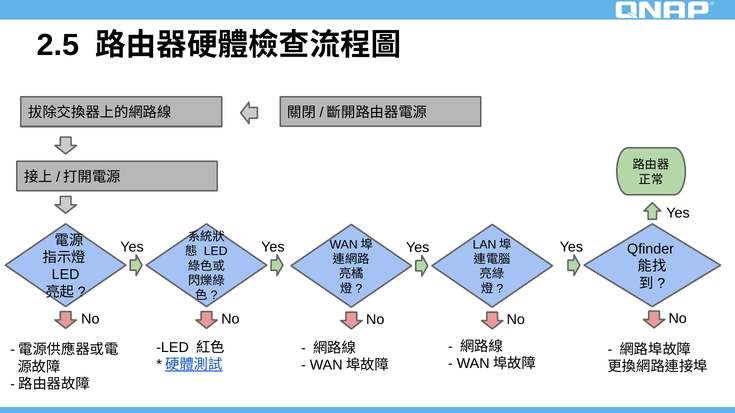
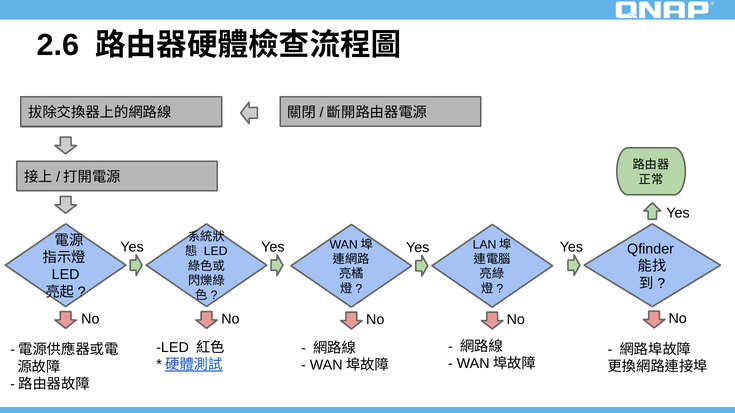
2.5: 2.5 -> 2.6
